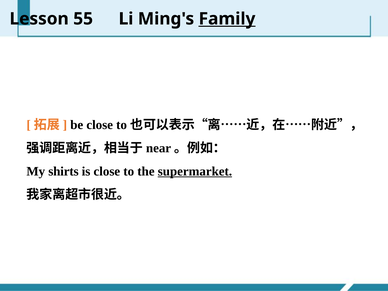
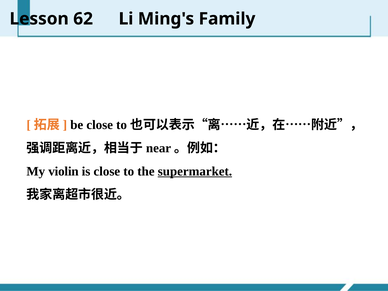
55: 55 -> 62
Family underline: present -> none
shirts: shirts -> violin
